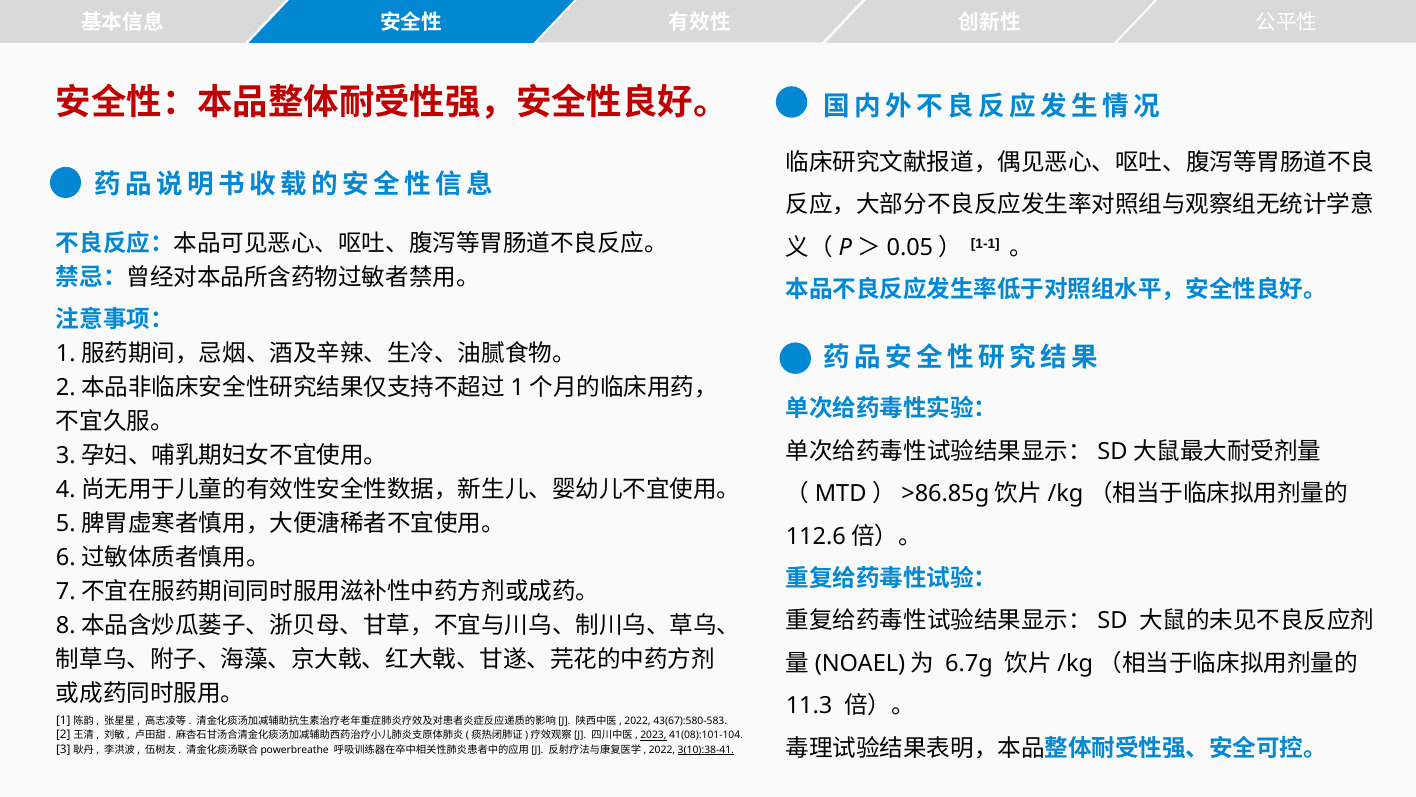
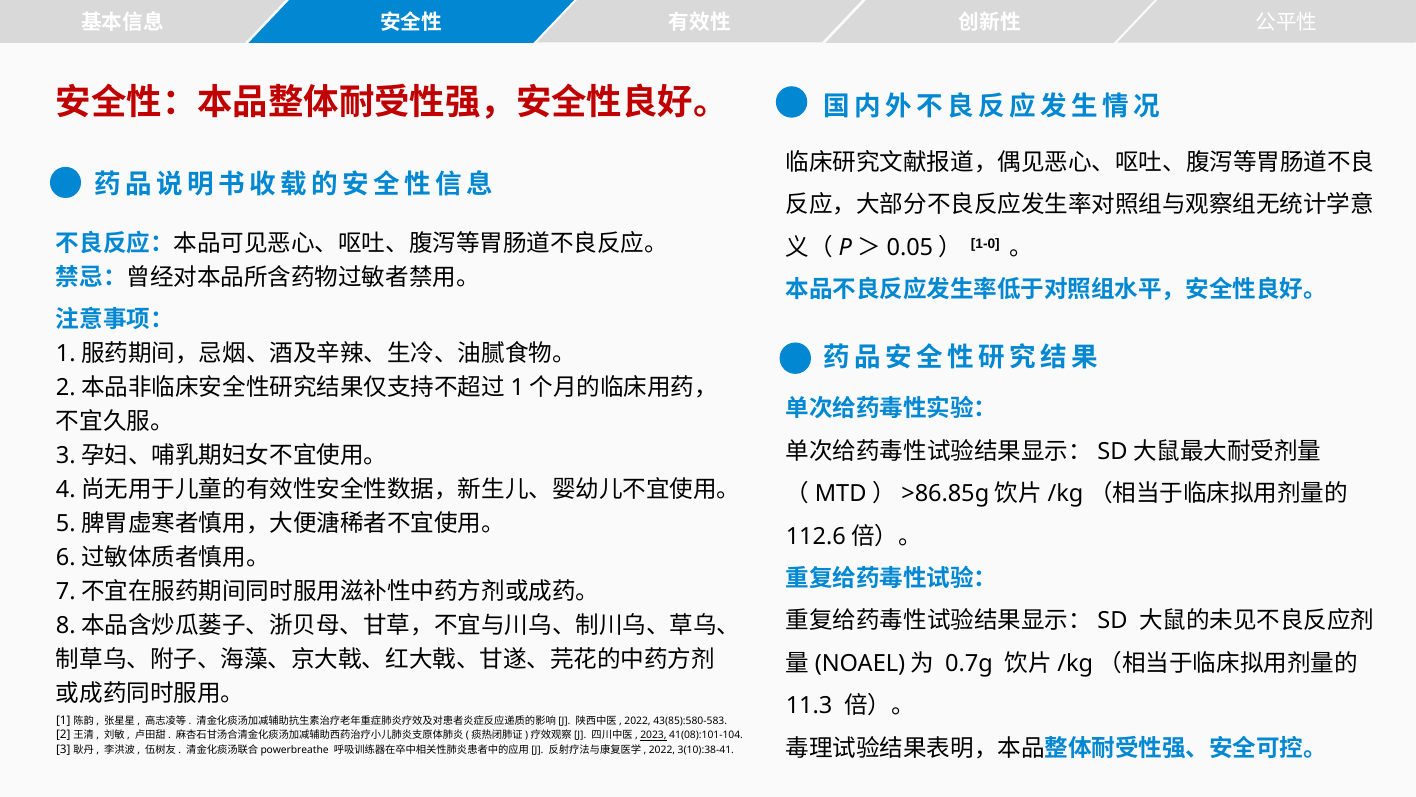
1-1: 1-1 -> 1-0
6.7g: 6.7g -> 0.7g
43(67):580-583: 43(67):580-583 -> 43(85):580-583
3(10):38-41 underline: present -> none
